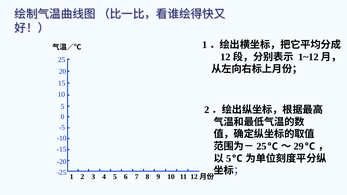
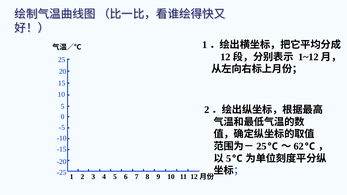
29: 29 -> 62
